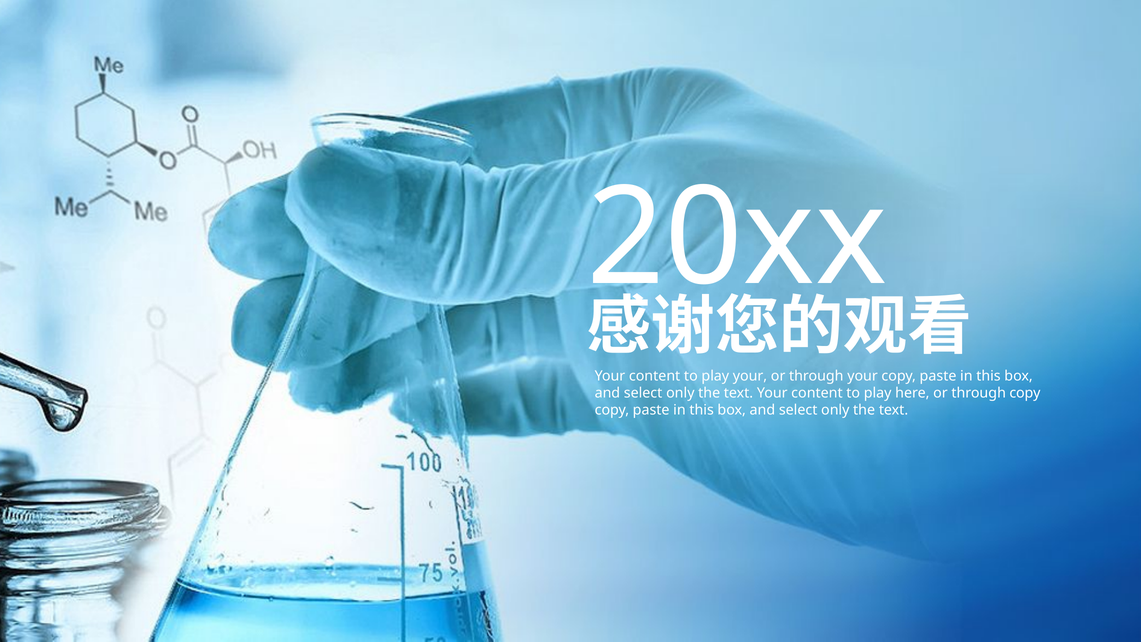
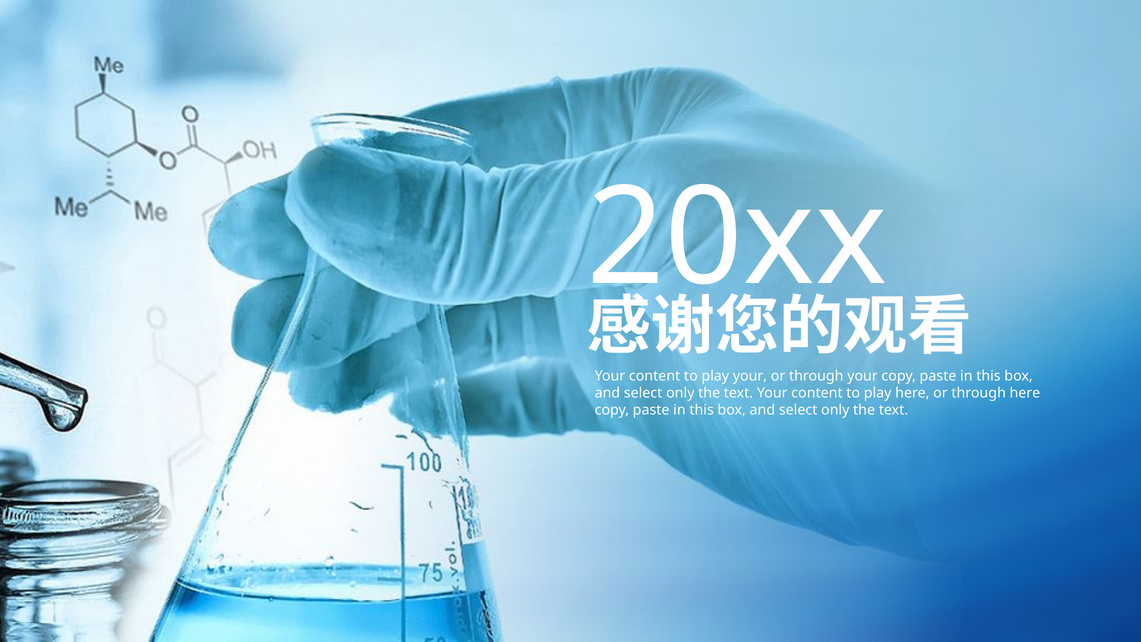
through copy: copy -> here
